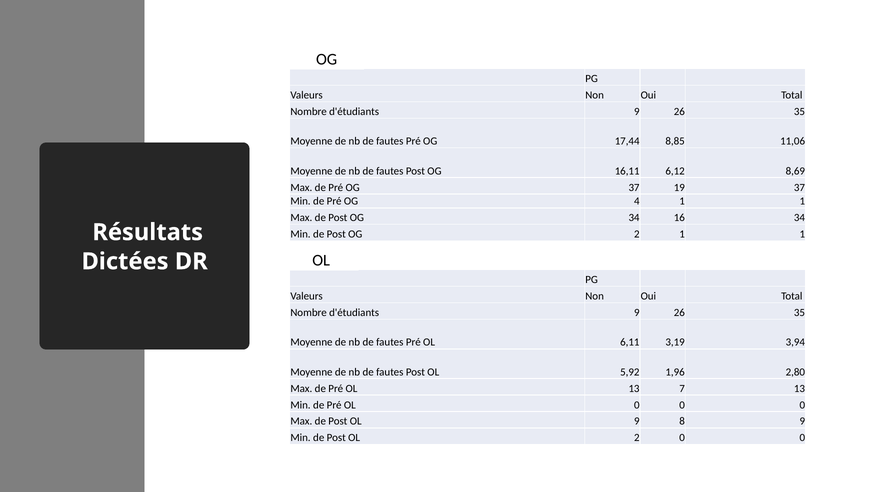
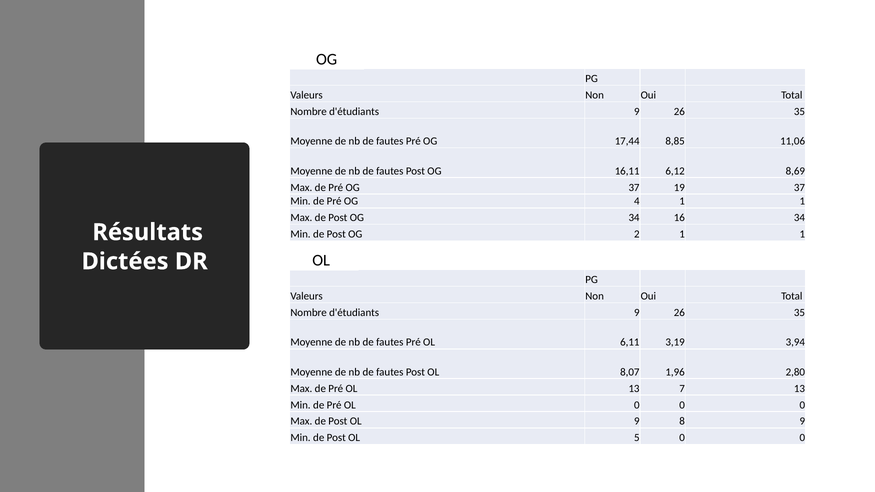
5,92: 5,92 -> 8,07
OL 2: 2 -> 5
